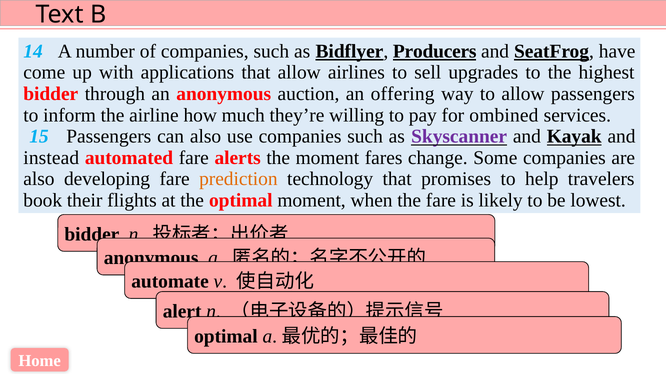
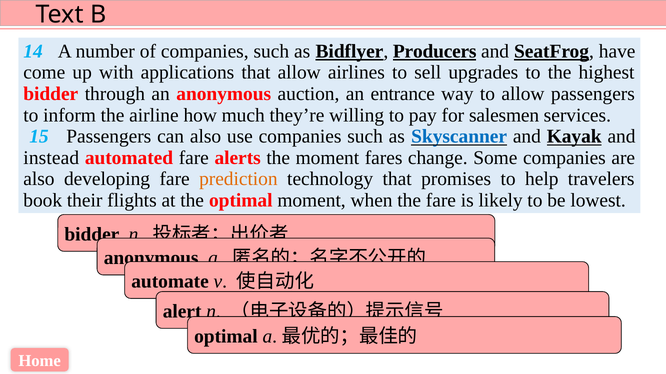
offering: offering -> entrance
ombined: ombined -> salesmen
Skyscanner colour: purple -> blue
